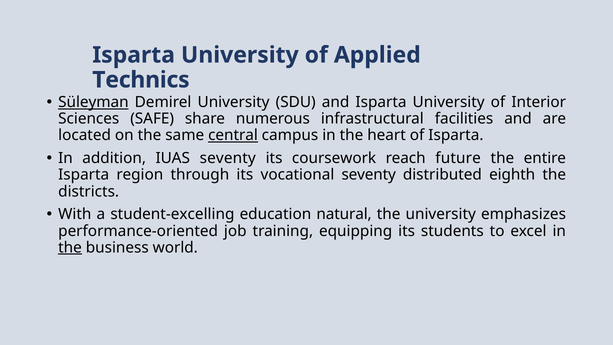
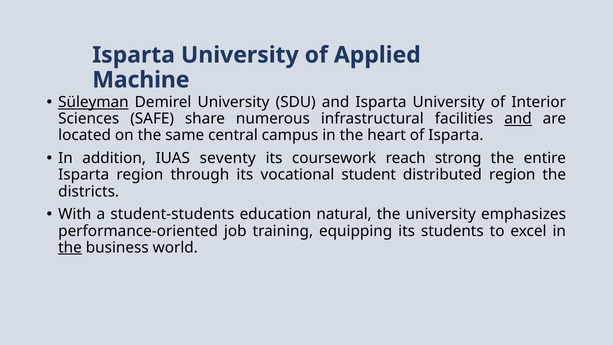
Technics: Technics -> Machine
and at (518, 119) underline: none -> present
central underline: present -> none
future: future -> strong
vocational seventy: seventy -> student
distributed eighth: eighth -> region
student-excelling: student-excelling -> student-students
